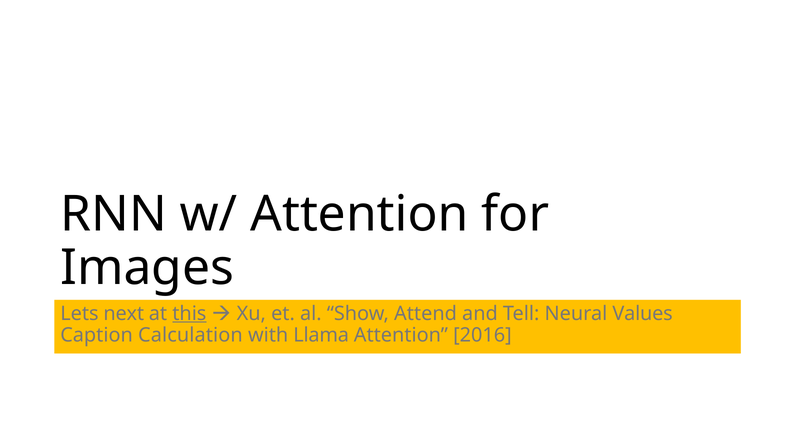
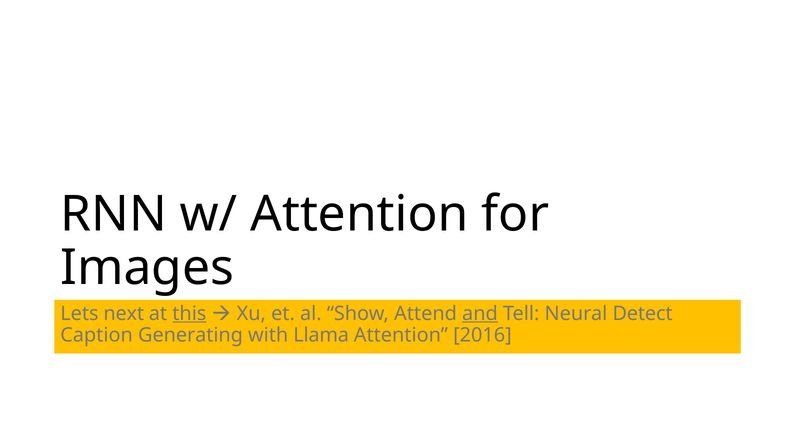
and underline: none -> present
Values: Values -> Detect
Calculation: Calculation -> Generating
